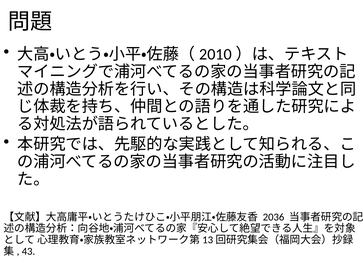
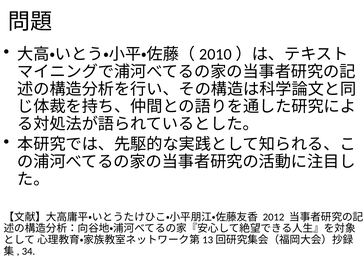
2036: 2036 -> 2012
43: 43 -> 34
